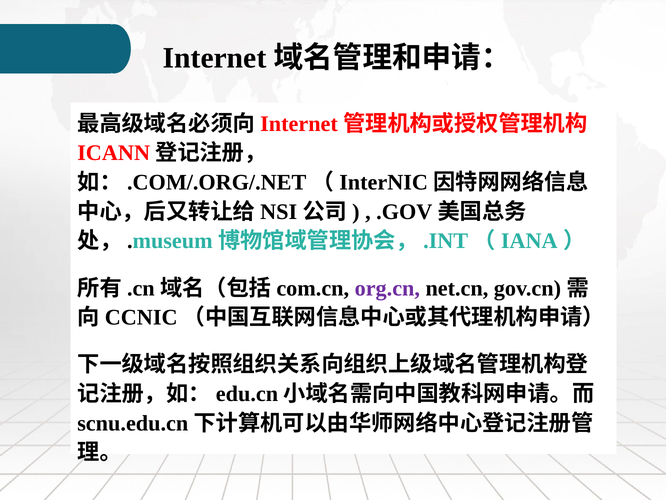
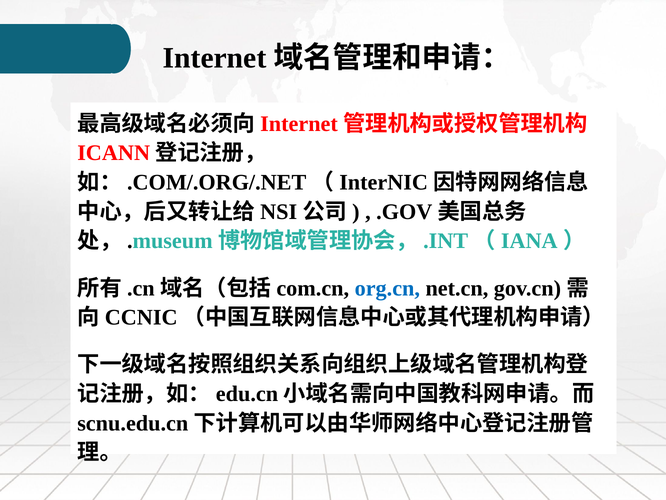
org.cn colour: purple -> blue
